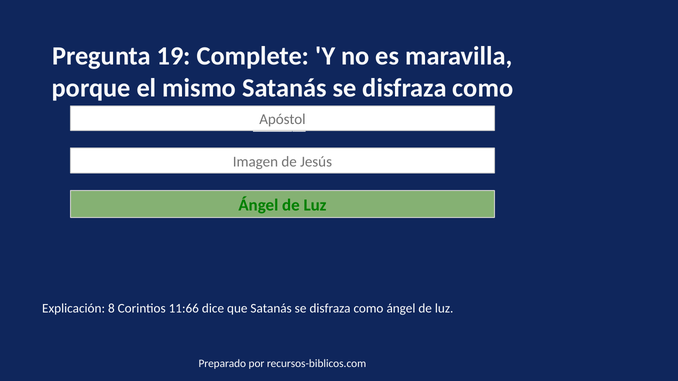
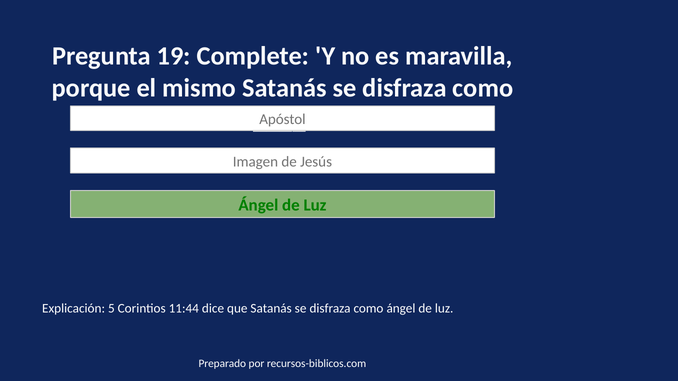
8: 8 -> 5
11:66: 11:66 -> 11:44
